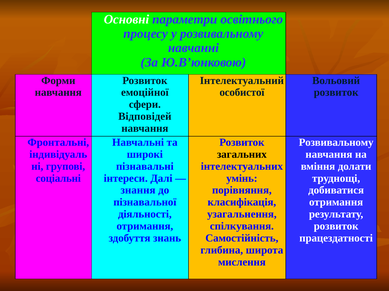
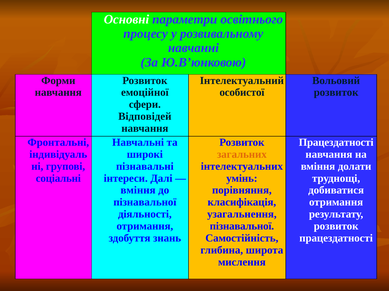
Розвивальному at (336, 143): Розвивальному -> Працездатності
загальних colour: black -> orange
знання at (138, 191): знання -> вміння
спілкування at (242, 227): спілкування -> пізнавальної
